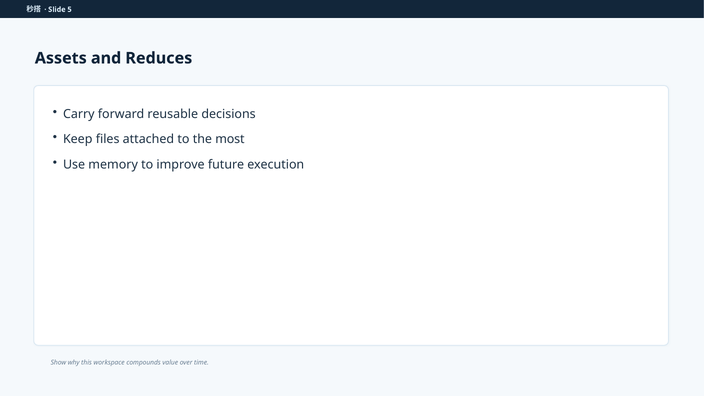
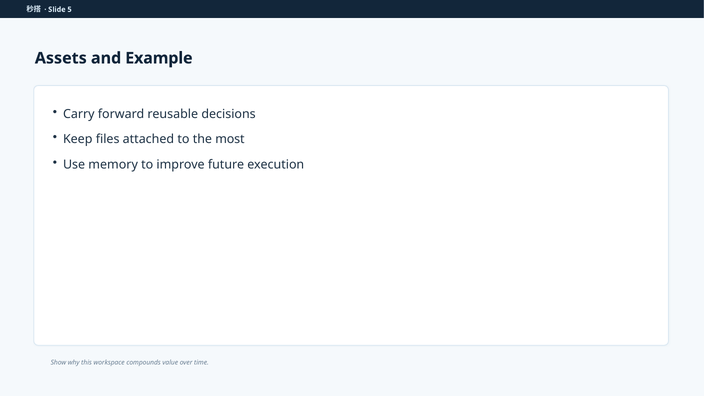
Reduces: Reduces -> Example
